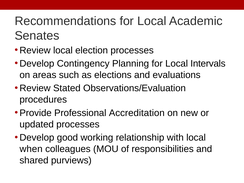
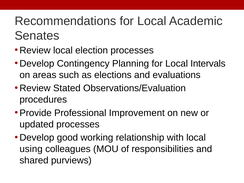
Accreditation: Accreditation -> Improvement
when: when -> using
